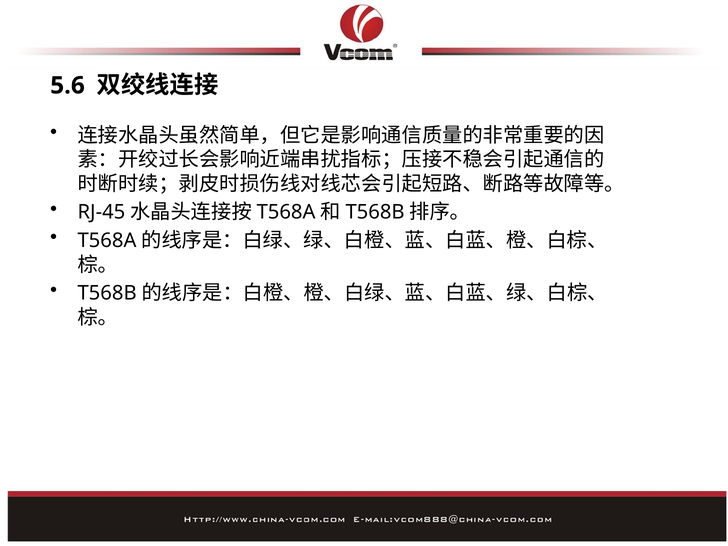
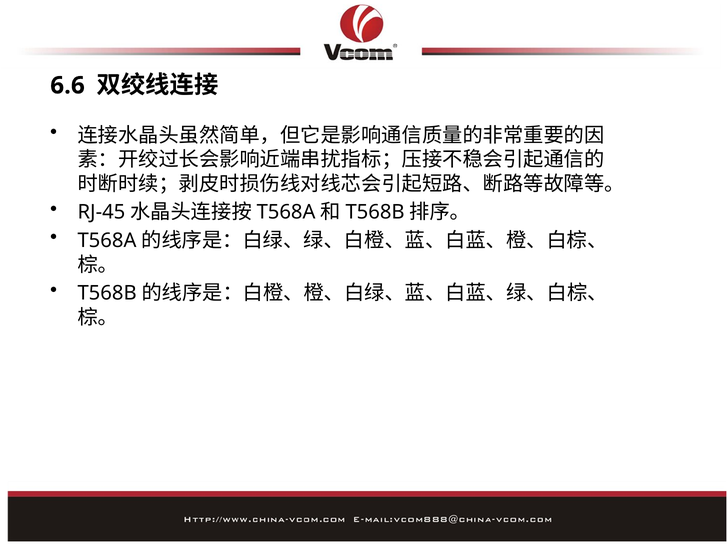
5.6: 5.6 -> 6.6
